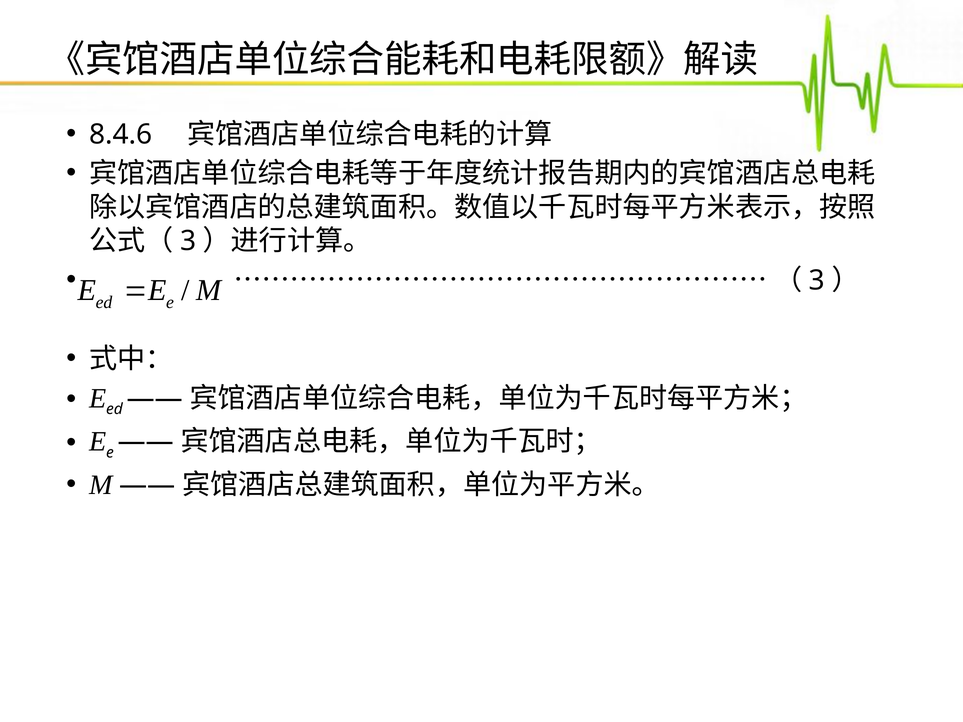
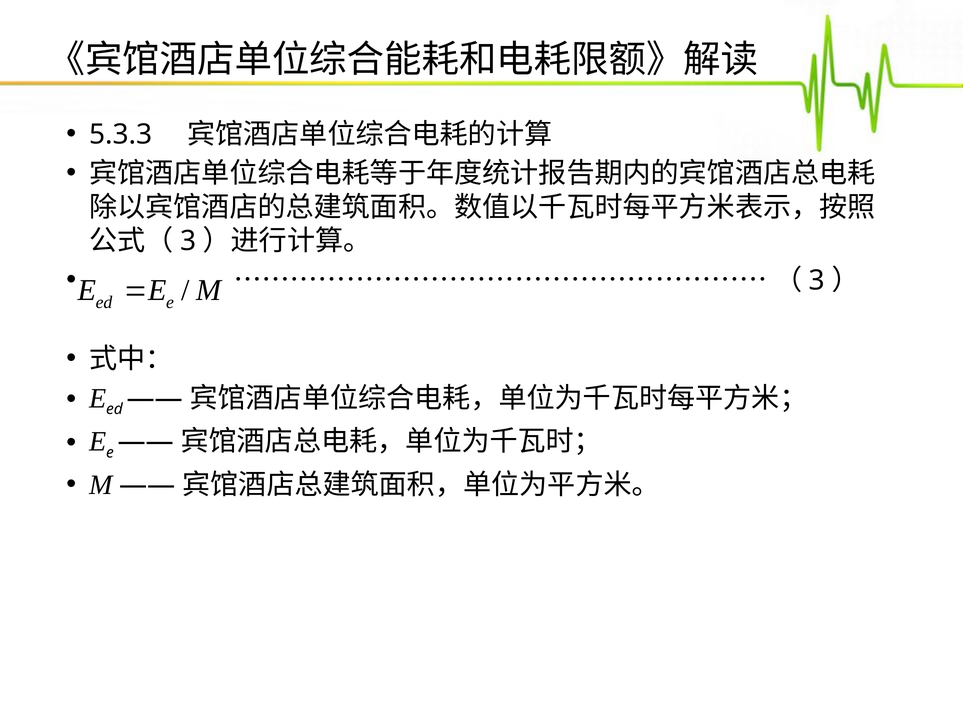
8.4.6: 8.4.6 -> 5.3.3
